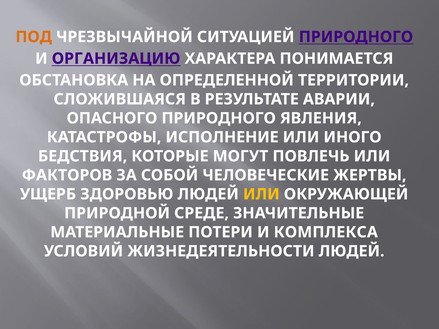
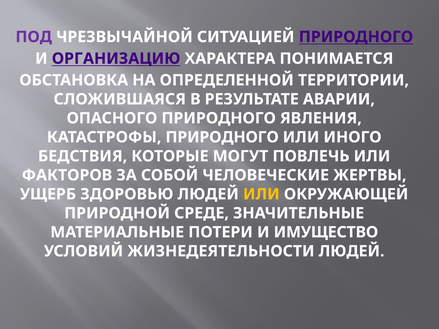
ПОД colour: orange -> purple
КАТАСТРОФЫ ИСПОЛНЕНИЕ: ИСПОЛНЕНИЕ -> ПРИРОДНОГО
КОМПЛЕКСА: КОМПЛЕКСА -> ИМУЩЕСТВО
